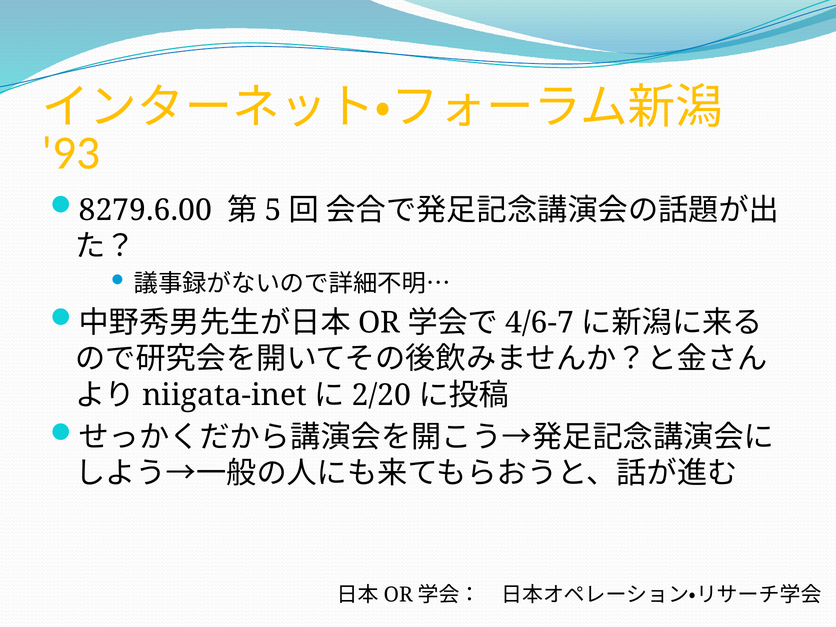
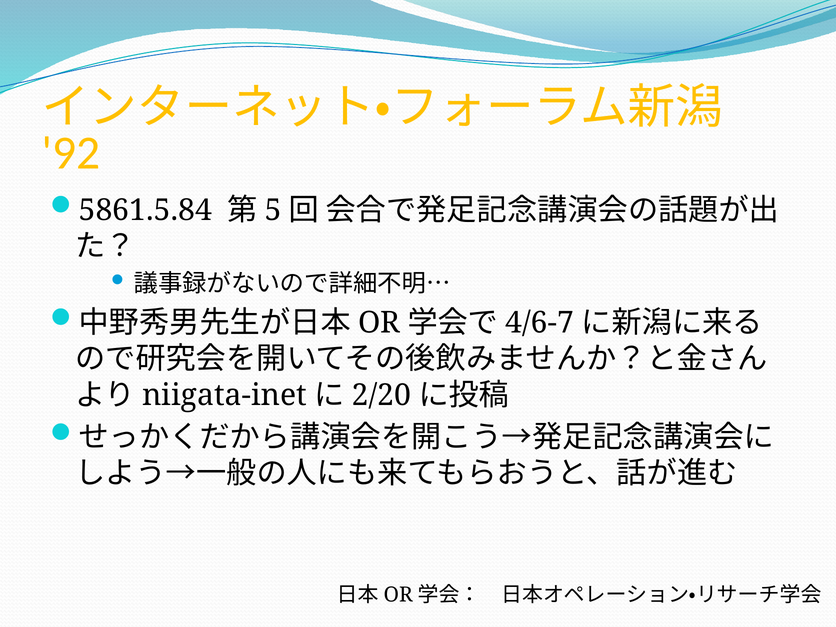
93: 93 -> 92
8279.6.00: 8279.6.00 -> 5861.5.84
